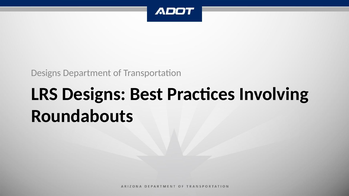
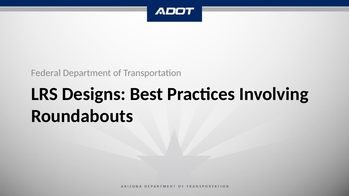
Designs at (46, 73): Designs -> Federal
